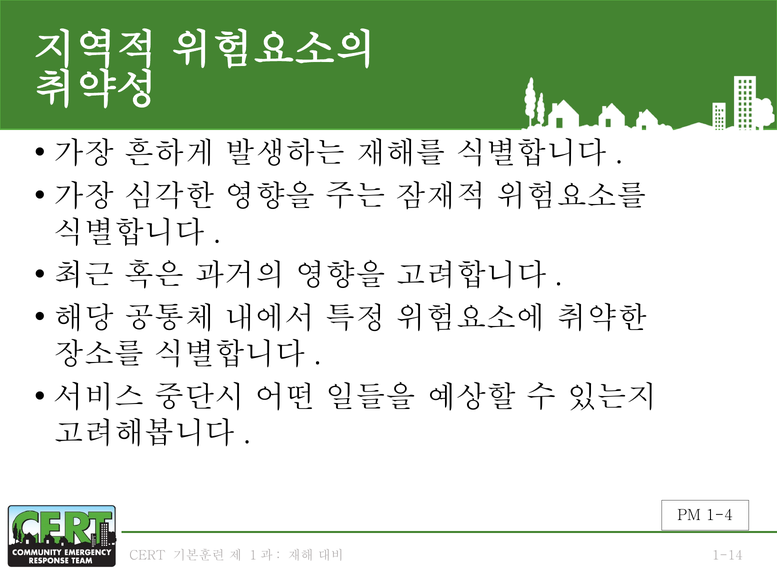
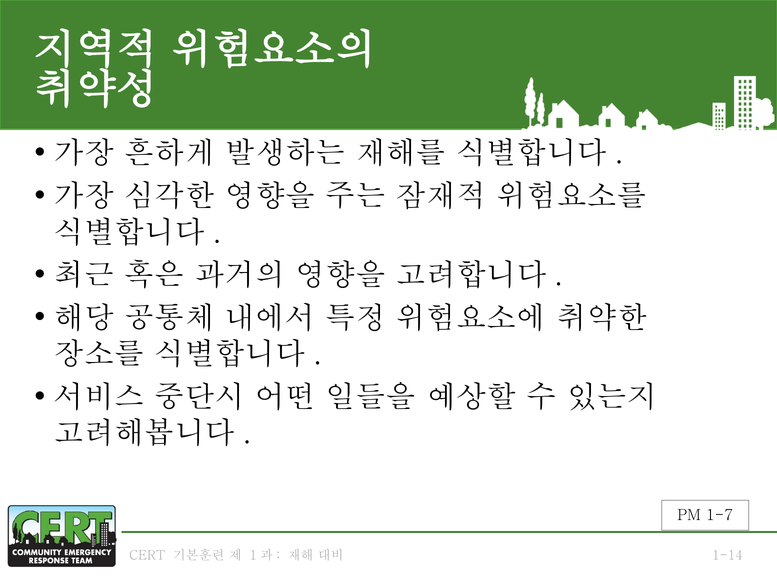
1-4: 1-4 -> 1-7
